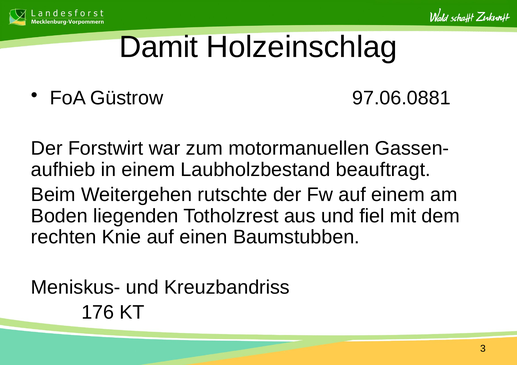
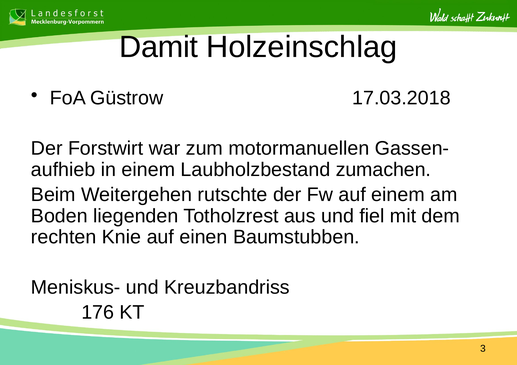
97.06.0881: 97.06.0881 -> 17.03.2018
beauftragt: beauftragt -> zumachen
